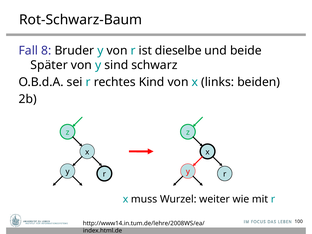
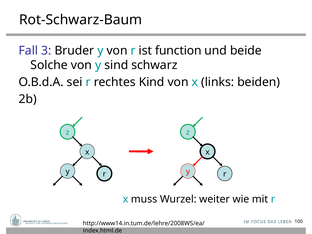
8: 8 -> 3
dieselbe: dieselbe -> function
Später: Später -> Solche
